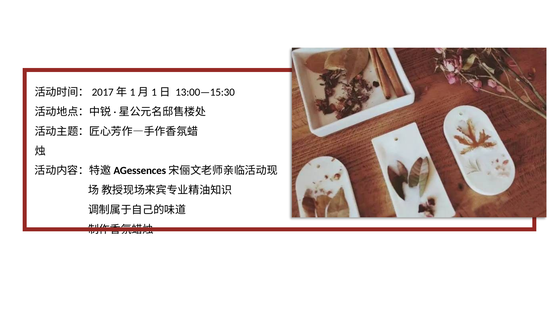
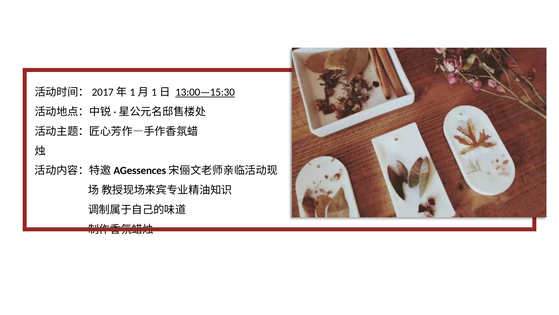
13:00—15:30 underline: none -> present
